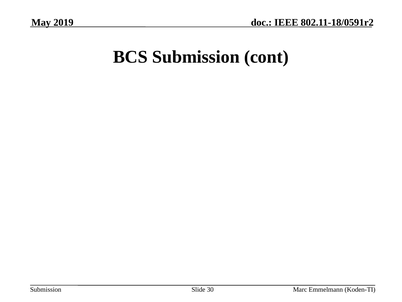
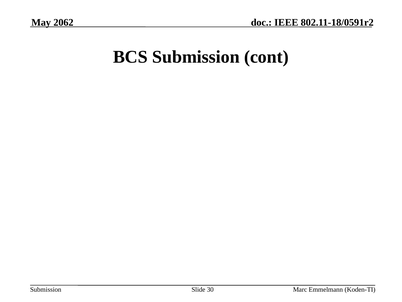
2019: 2019 -> 2062
